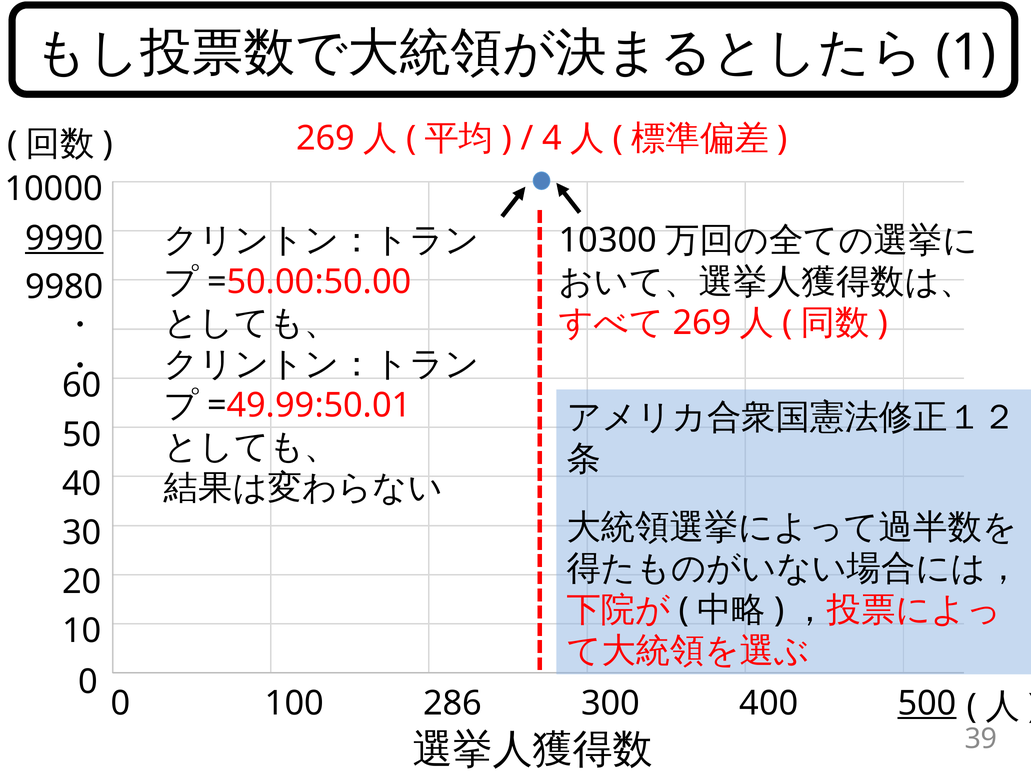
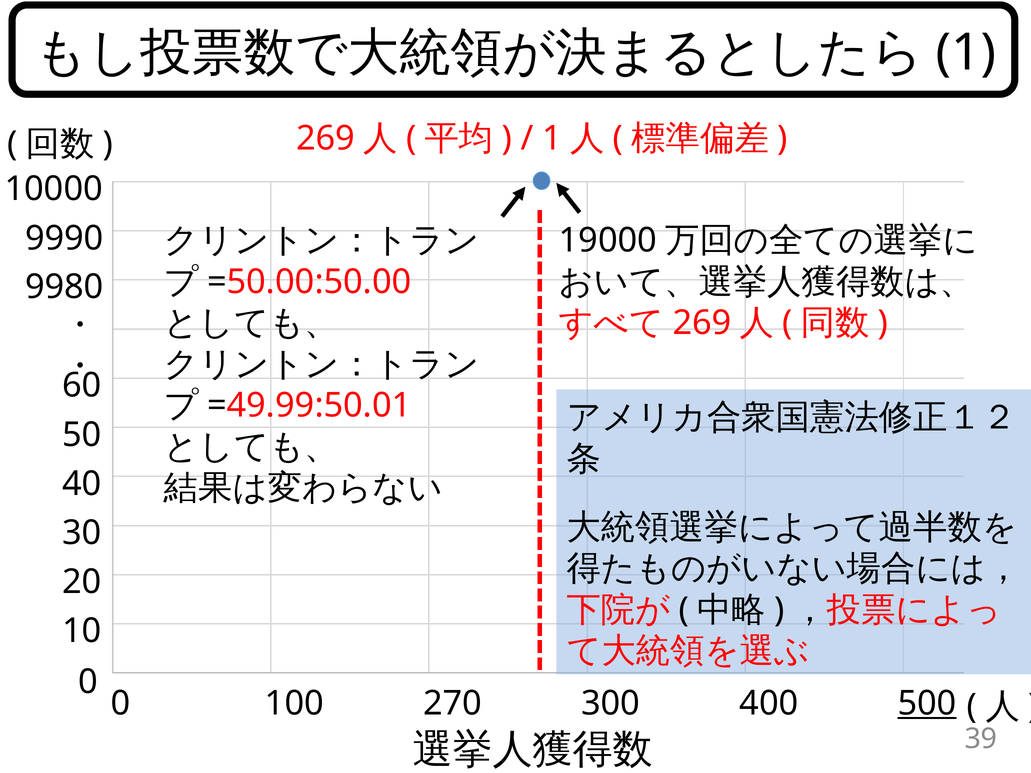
4 at (552, 139): 4 -> 1
9990 underline: present -> none
10300: 10300 -> 19000
286: 286 -> 270
